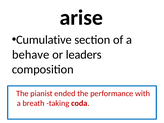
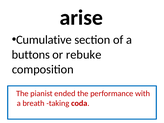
behave: behave -> buttons
leaders: leaders -> rebuke
